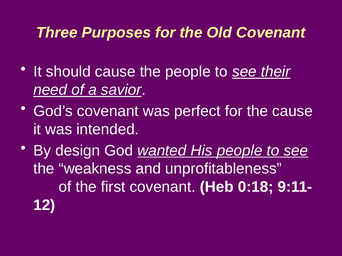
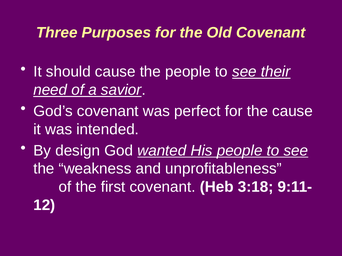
0:18: 0:18 -> 3:18
